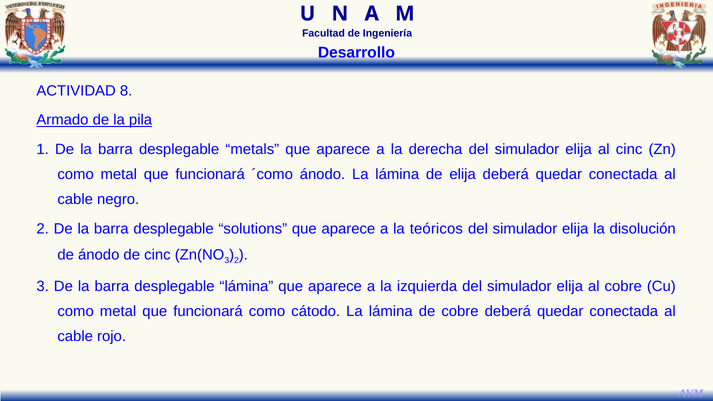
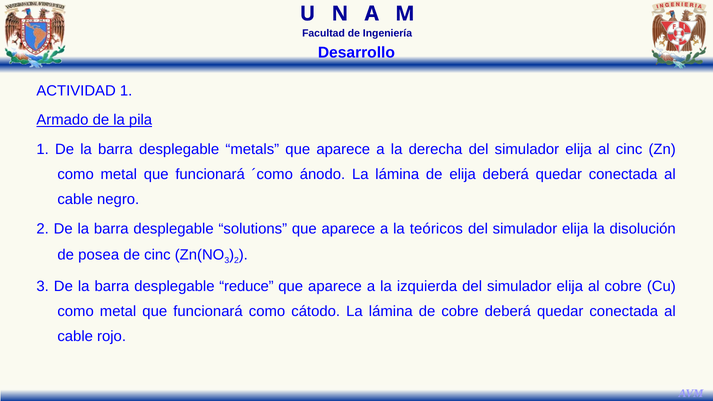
ACTIVIDAD 8: 8 -> 1
de ánodo: ánodo -> posea
desplegable lámina: lámina -> reduce
